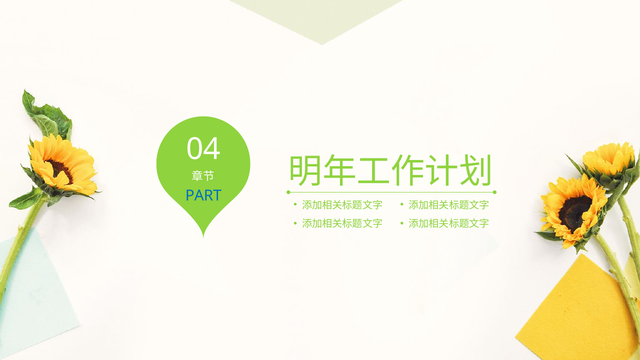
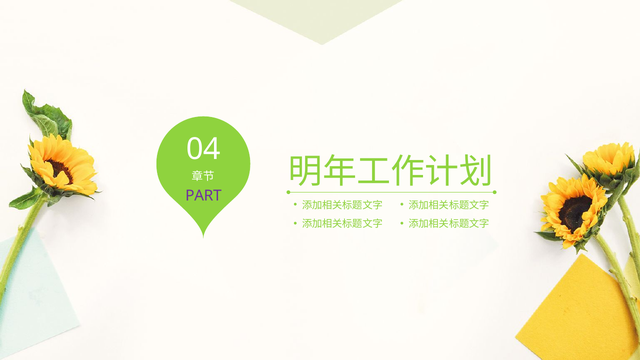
PART colour: blue -> purple
